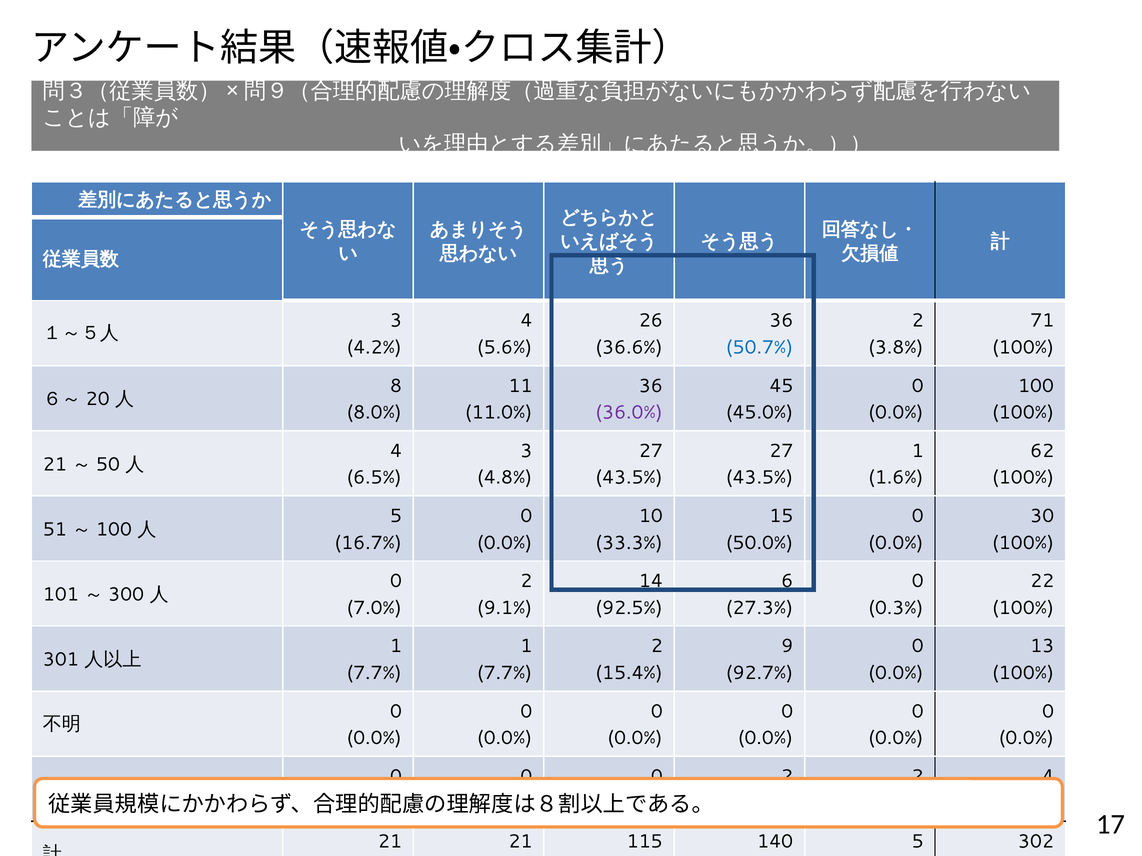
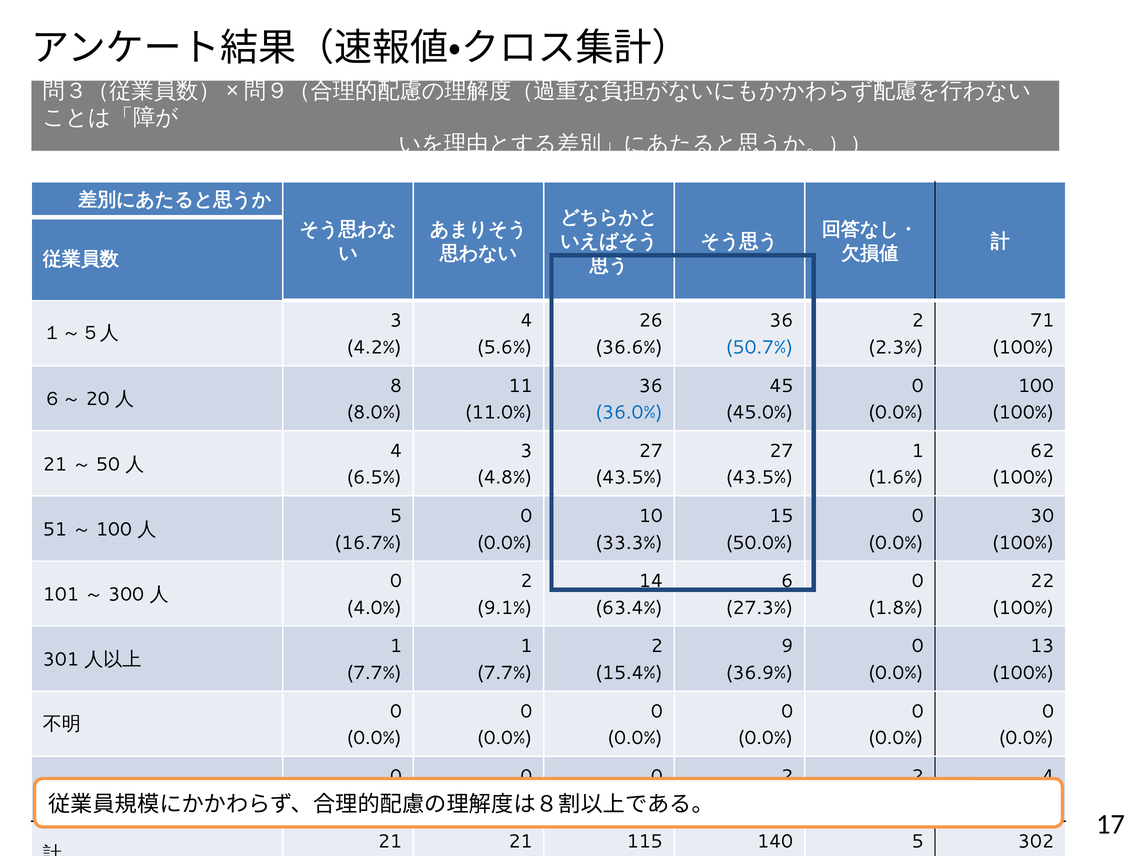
3.8%: 3.8% -> 2.3%
36.0% colour: purple -> blue
7.0% at (374, 608): 7.0% -> 4.0%
92.5%: 92.5% -> 63.4%
0.3%: 0.3% -> 1.8%
92.7%: 92.7% -> 36.9%
